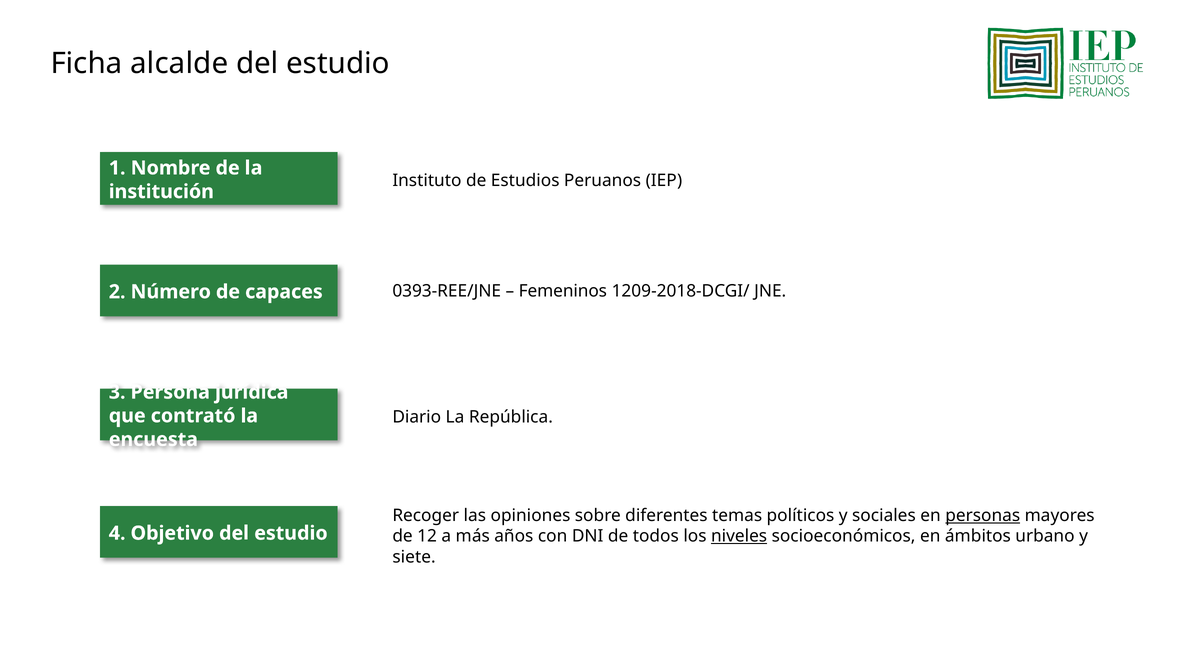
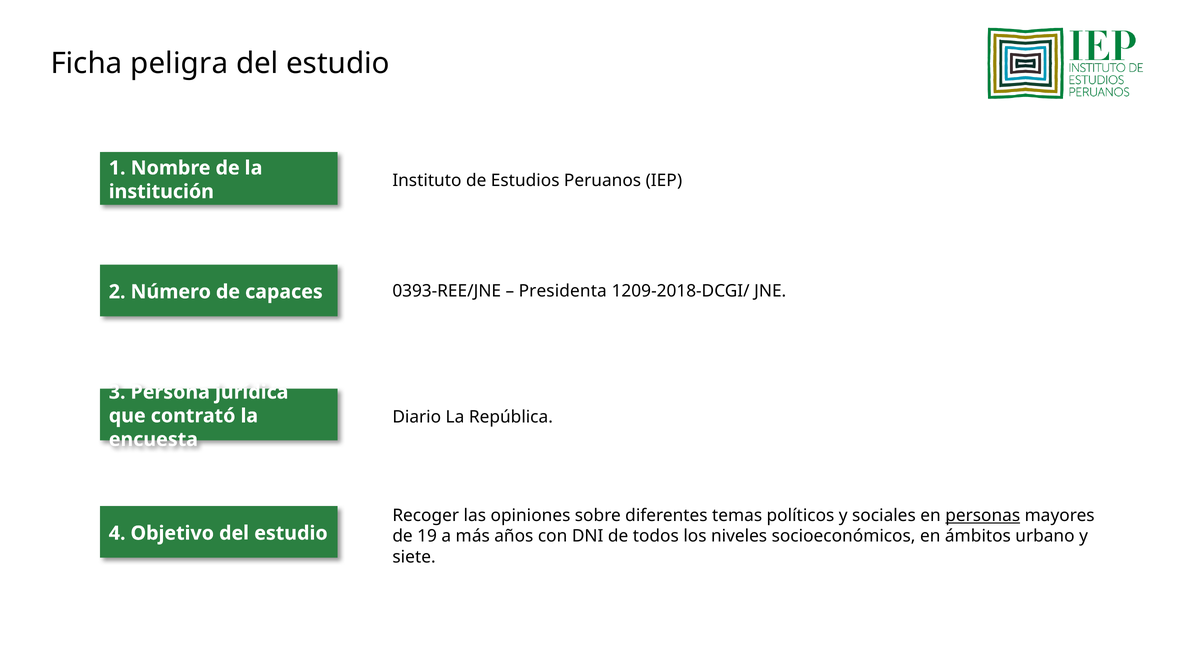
alcalde: alcalde -> peligra
Femeninos: Femeninos -> Presidenta
12: 12 -> 19
niveles underline: present -> none
